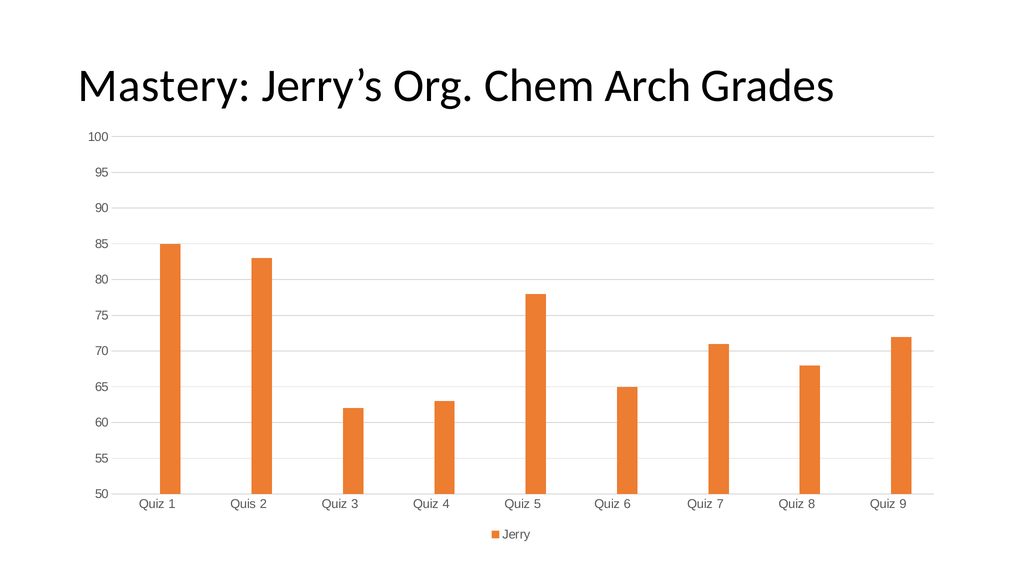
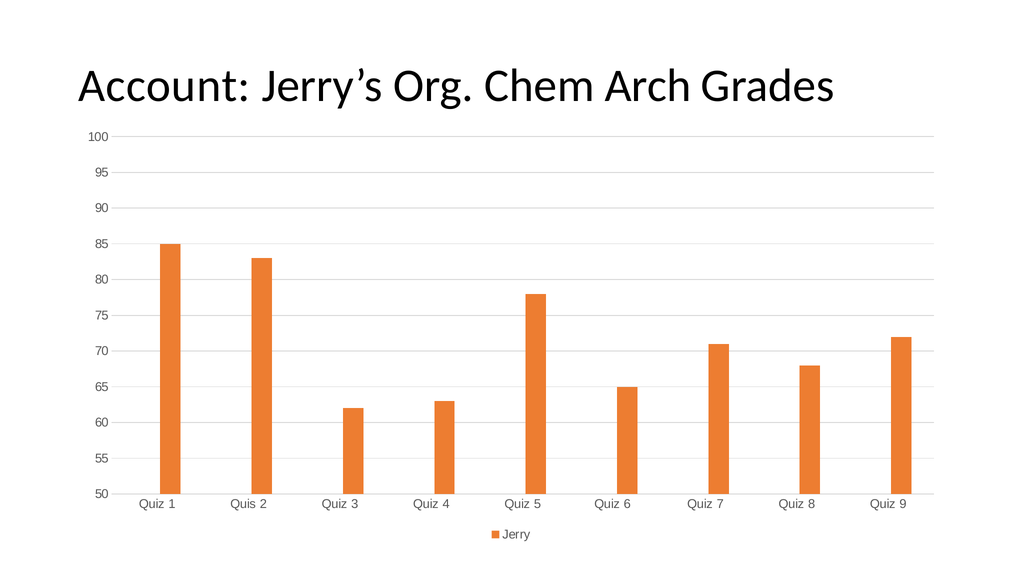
Mastery: Mastery -> Account
